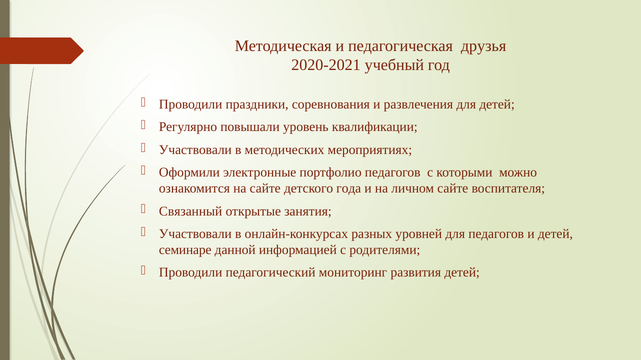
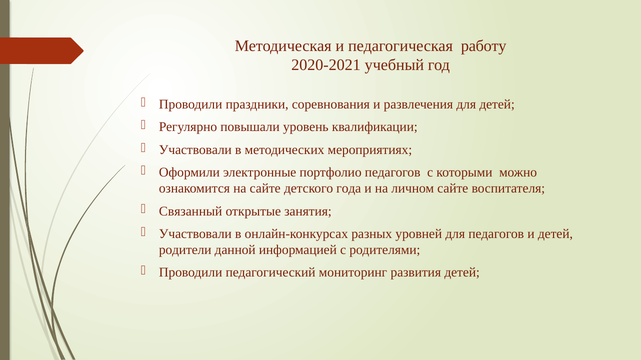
друзья: друзья -> работу
семинаре: семинаре -> родители
